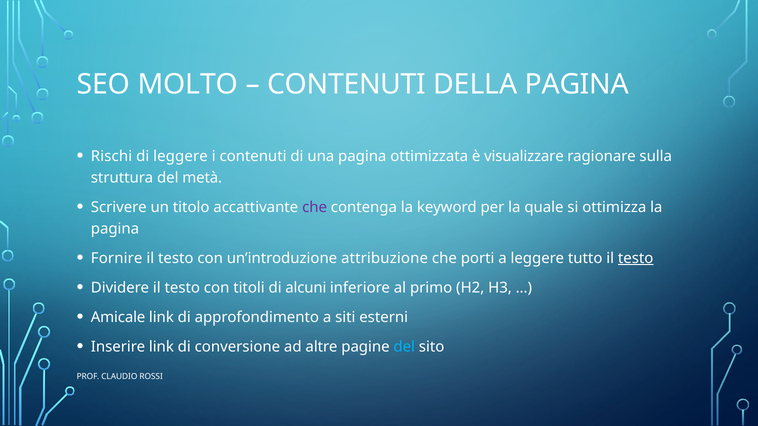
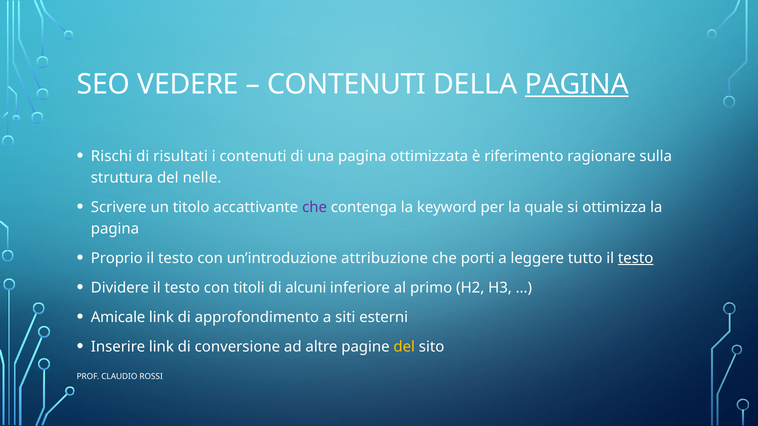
MOLTO: MOLTO -> VEDERE
PAGINA at (577, 84) underline: none -> present
di leggere: leggere -> risultati
visualizzare: visualizzare -> riferimento
metà: metà -> nelle
Fornire: Fornire -> Proprio
del at (404, 347) colour: light blue -> yellow
